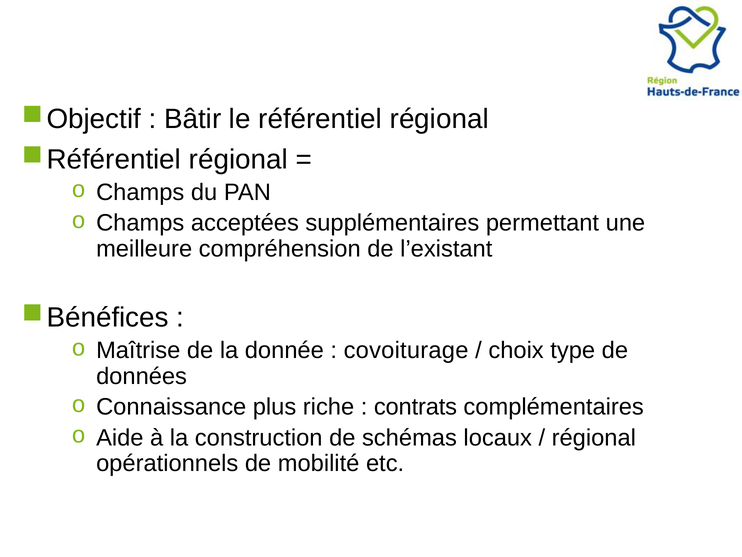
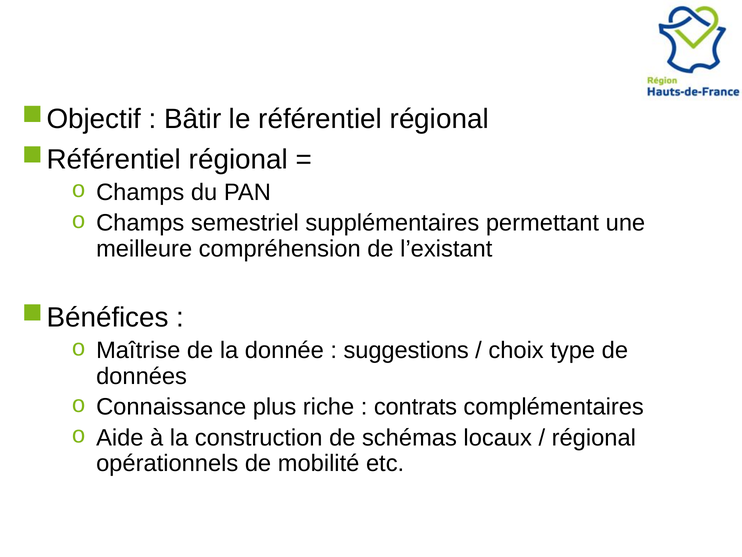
acceptées: acceptées -> semestriel
covoiturage: covoiturage -> suggestions
